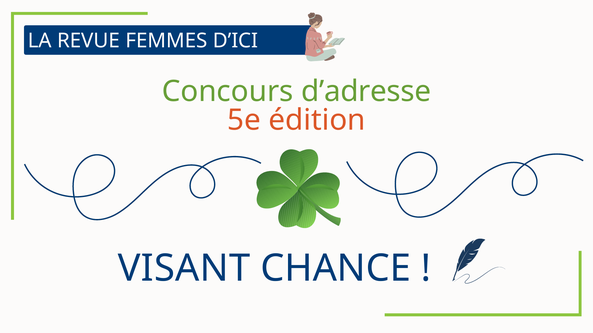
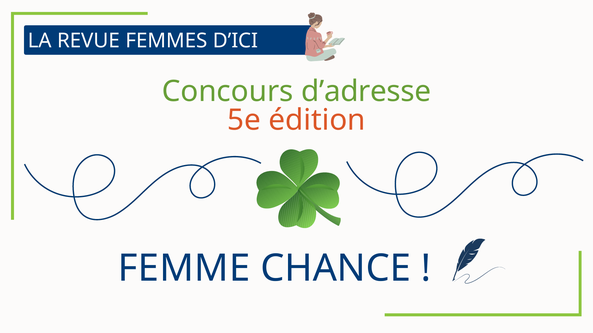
VISANT: VISANT -> FEMME
